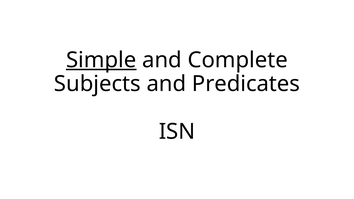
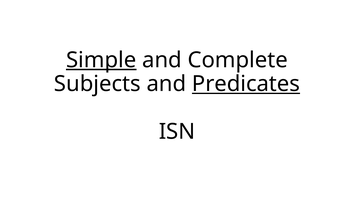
Predicates underline: none -> present
